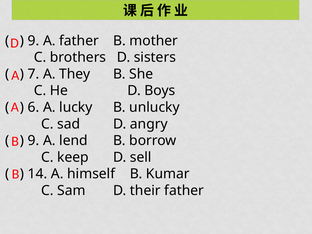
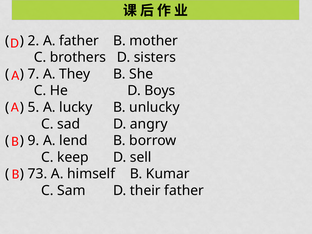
9 at (34, 41): 9 -> 2
6: 6 -> 5
14: 14 -> 73
